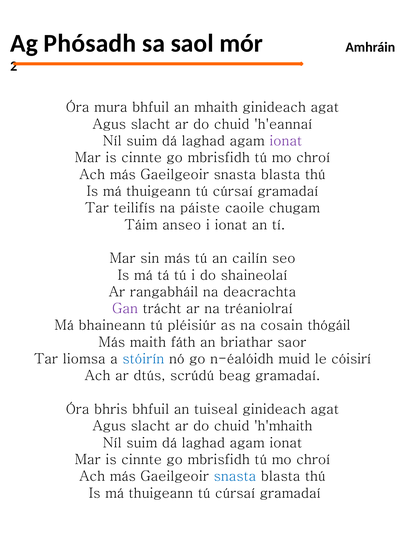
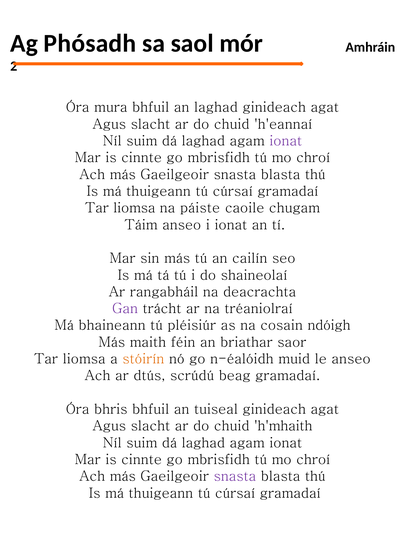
an mhaith: mhaith -> laghad
teilifís at (134, 208): teilifís -> liomsa
thógáil: thógáil -> ndóigh
fáth: fáth -> féin
stóirín colour: blue -> orange
le cóisirí: cóisirí -> anseo
snasta at (235, 476) colour: blue -> purple
